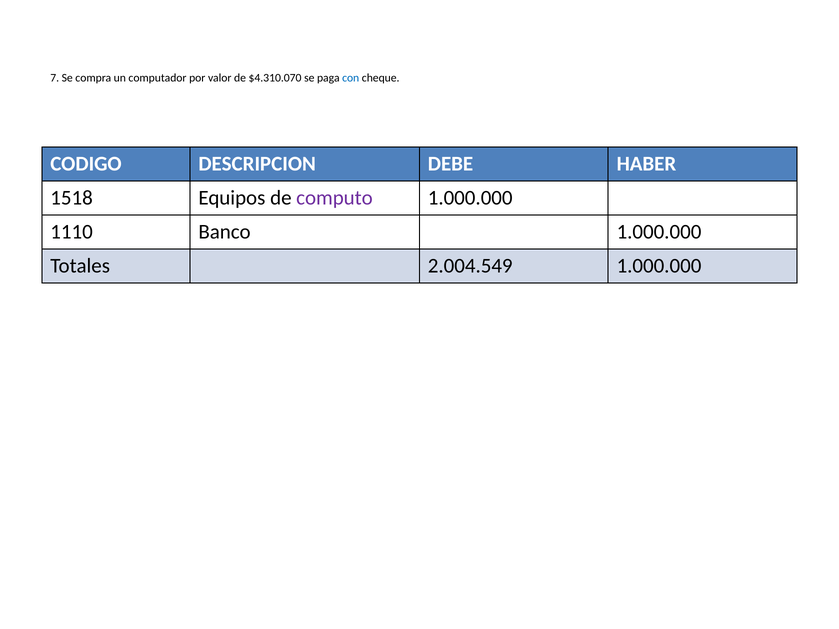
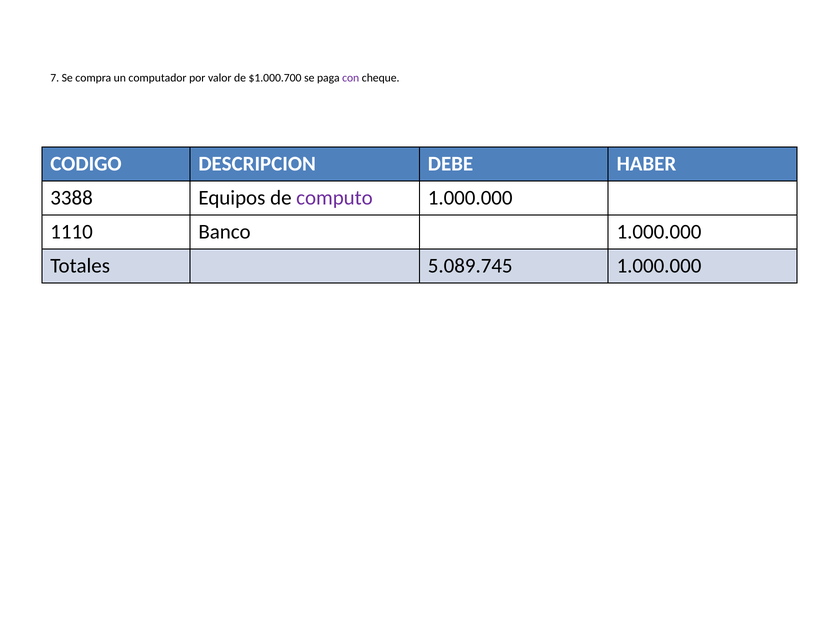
$4.310.070: $4.310.070 -> $1.000.700
con colour: blue -> purple
1518: 1518 -> 3388
2.004.549: 2.004.549 -> 5.089.745
